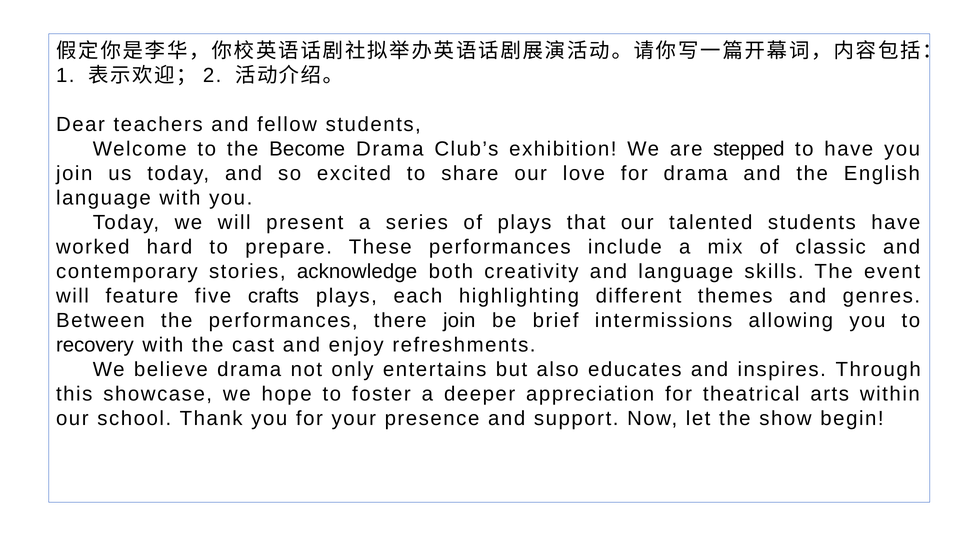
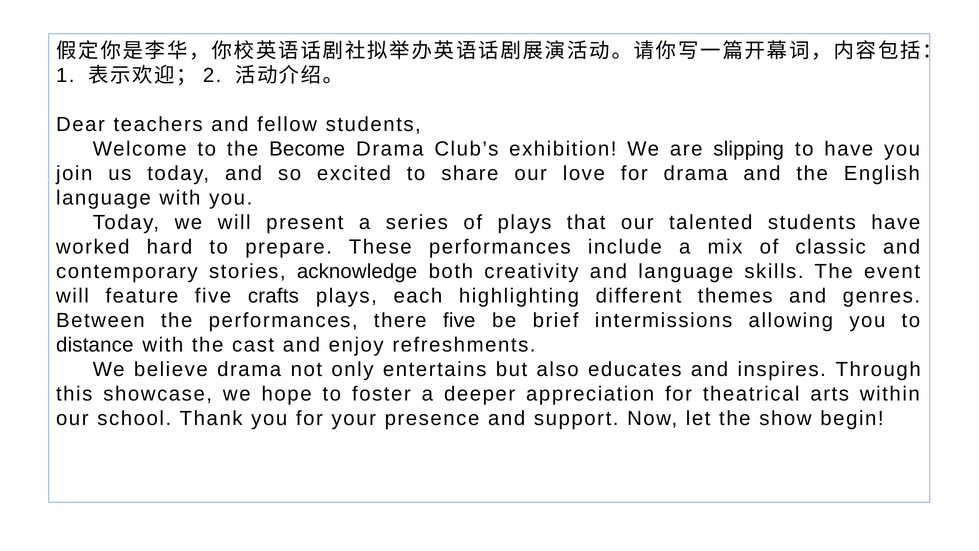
stepped: stepped -> slipping
there join: join -> five
recovery: recovery -> distance
